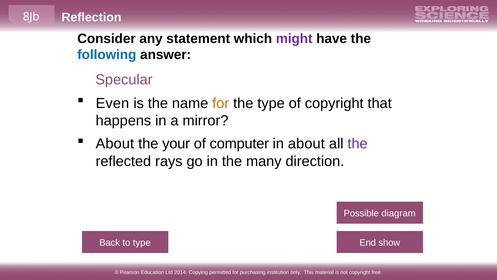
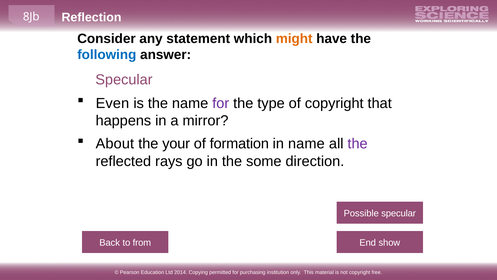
might colour: purple -> orange
for at (221, 103) colour: orange -> purple
computer: computer -> formation
in about: about -> name
many: many -> some
Possible diagram: diagram -> specular
to type: type -> from
